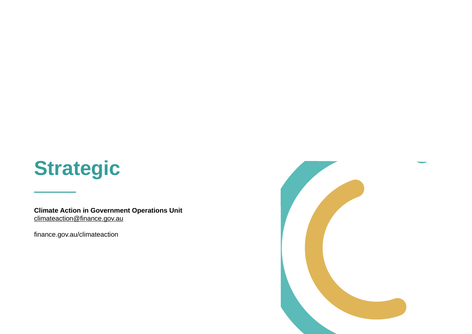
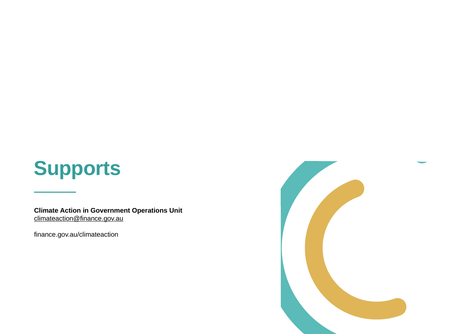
Strategic: Strategic -> Supports
